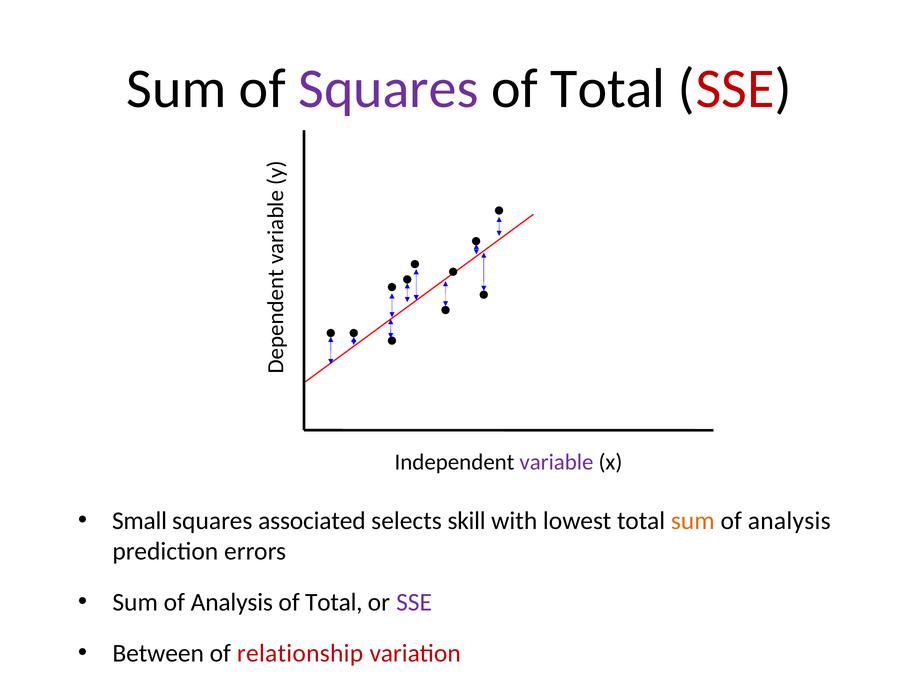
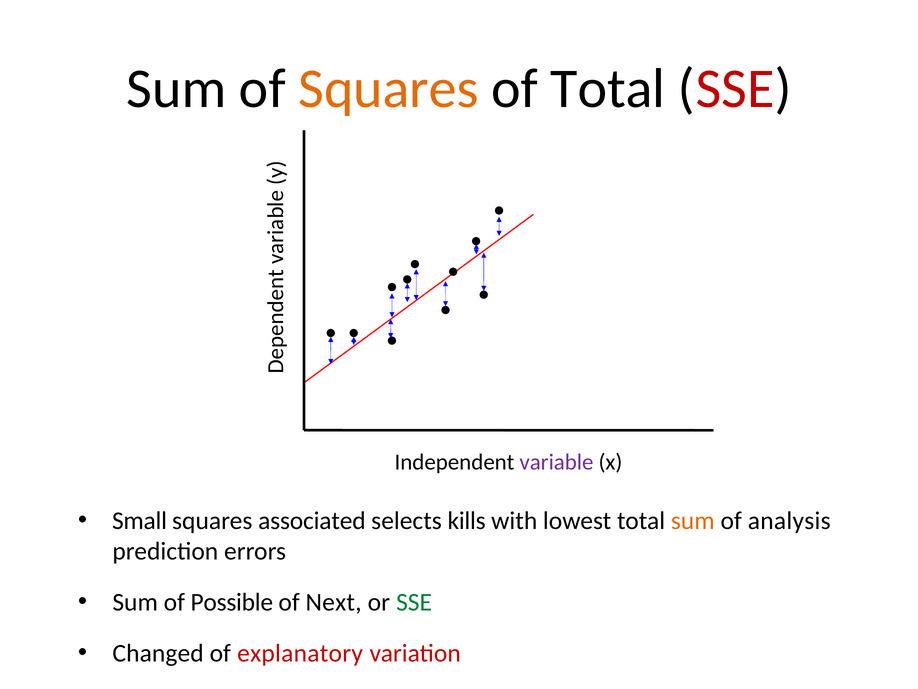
Squares at (388, 89) colour: purple -> orange
skill: skill -> kills
Analysis at (232, 602): Analysis -> Possible
Total at (334, 602): Total -> Next
SSE at (414, 602) colour: purple -> green
Between: Between -> Changed
relationship: relationship -> explanatory
